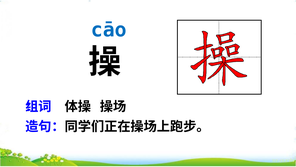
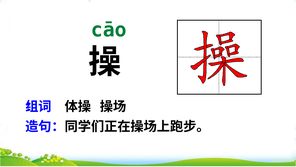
cāo colour: blue -> green
